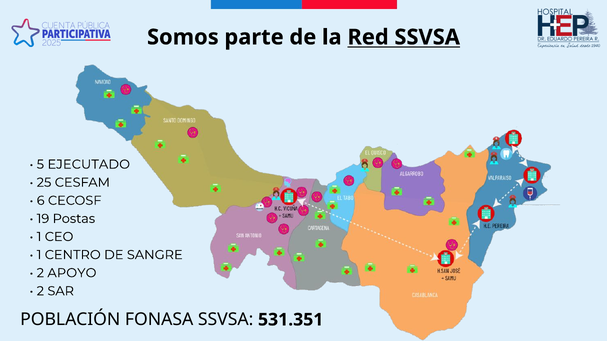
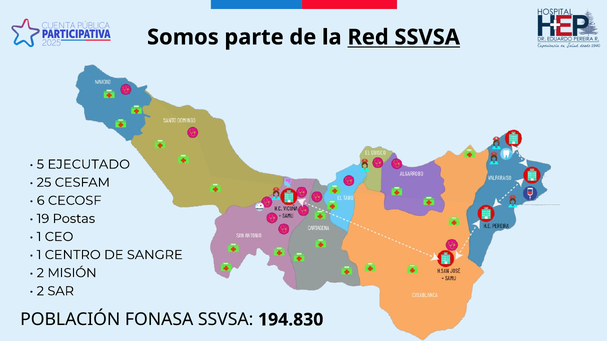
APOYO: APOYO -> MISIÓN
531.351: 531.351 -> 194.830
